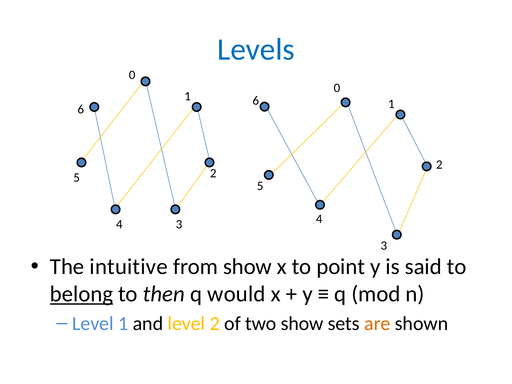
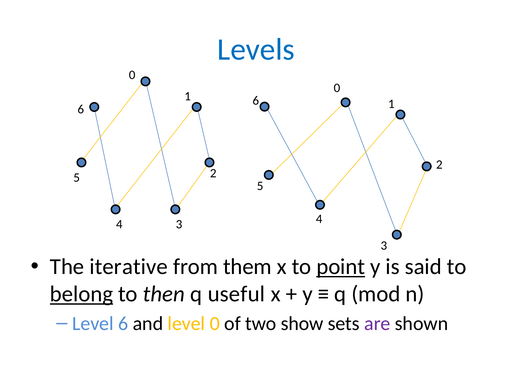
intuitive: intuitive -> iterative
from show: show -> them
point underline: none -> present
would: would -> useful
Level 1: 1 -> 6
level 2: 2 -> 0
are colour: orange -> purple
